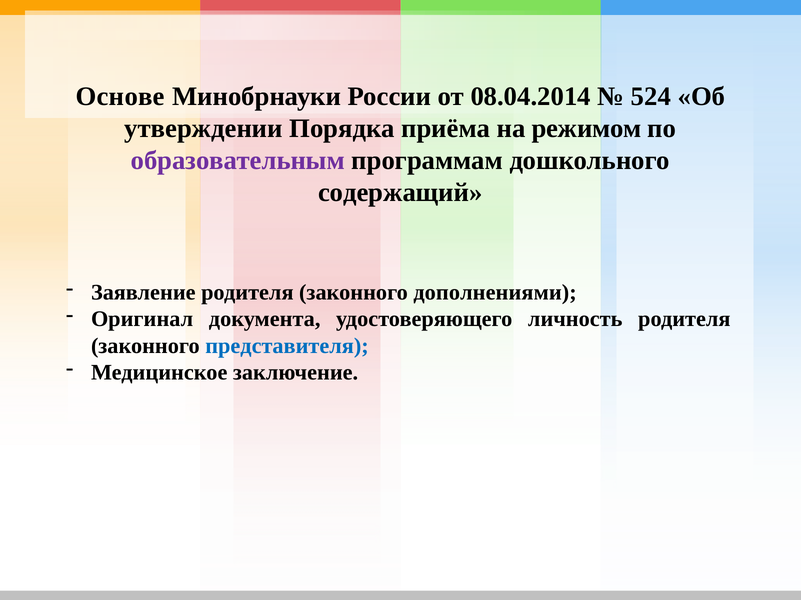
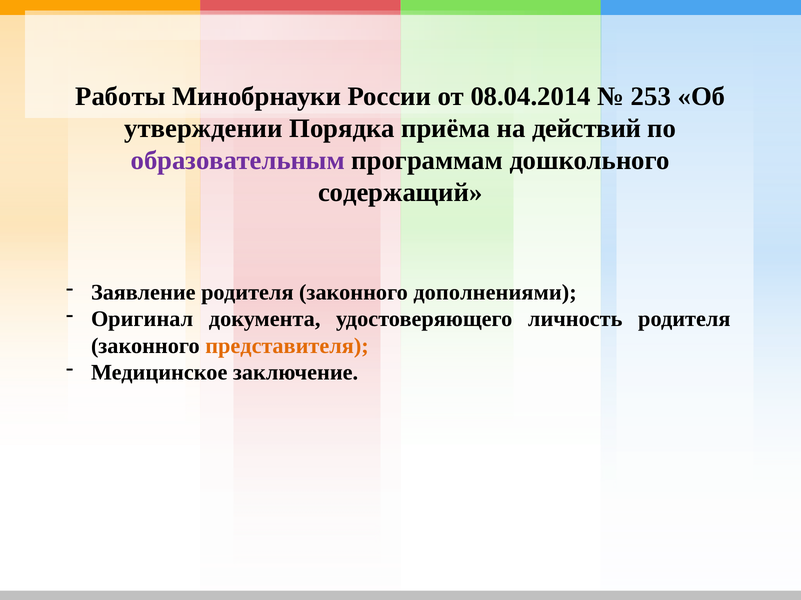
Основе: Основе -> Работы
524: 524 -> 253
режимом: режимом -> действий
представителя colour: blue -> orange
